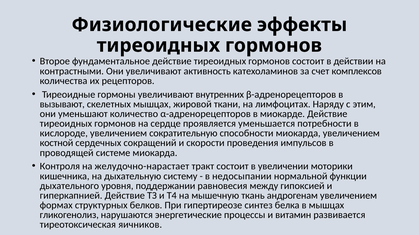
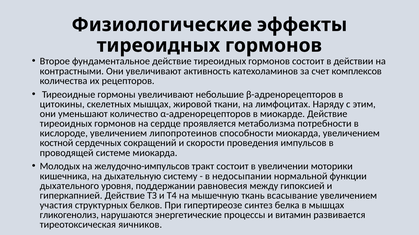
внутренних: внутренних -> небольшие
вызывают: вызывают -> цитокины
уменьшается: уменьшается -> метаболизма
сократительную: сократительную -> липопротеинов
Контроля: Контроля -> Молодых
желудочно-нарастает: желудочно-нарастает -> желудочно-импульсов
андрогенам: андрогенам -> всасывание
формах: формах -> участия
